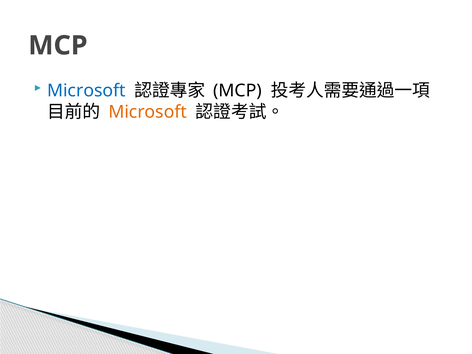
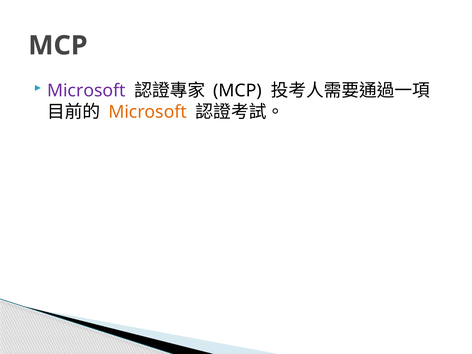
Microsoft at (86, 91) colour: blue -> purple
